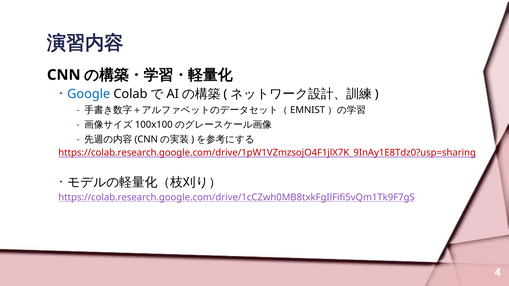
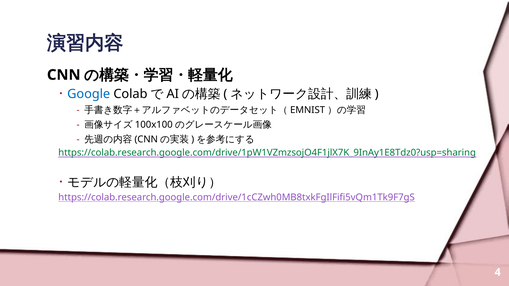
https://colab.research.google.com/drive/1pW1VZmzsojO4F1jlX7K_9InAy1E8Tdz0?usp=sharing colour: red -> green
